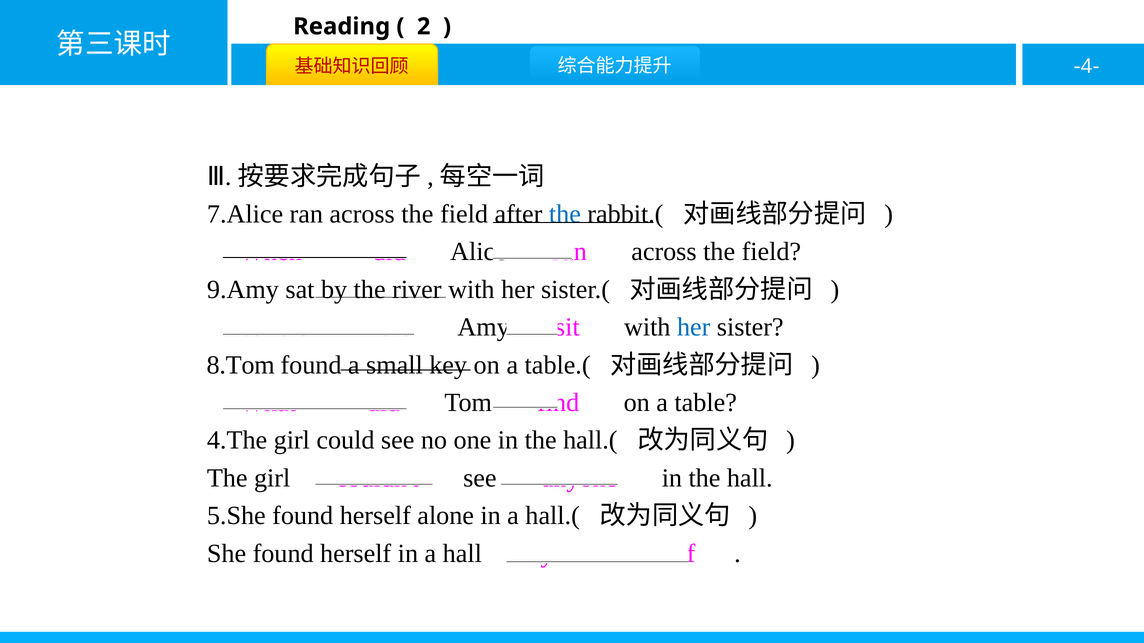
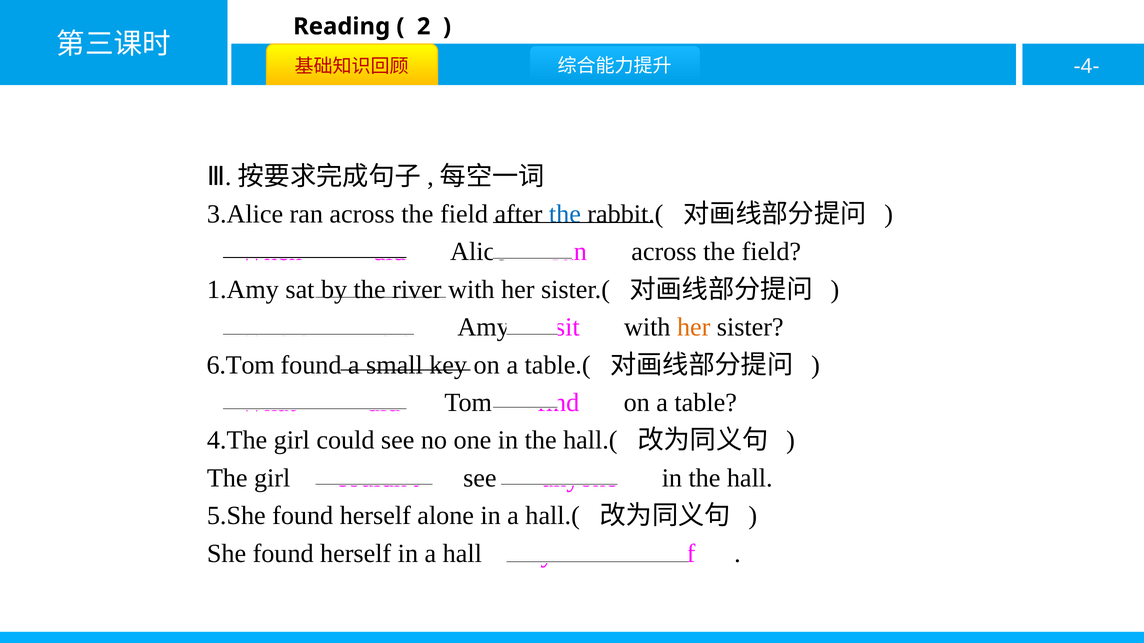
7.Alice: 7.Alice -> 3.Alice
9.Amy: 9.Amy -> 1.Amy
her at (694, 327) colour: blue -> orange
8.Tom: 8.Tom -> 6.Tom
